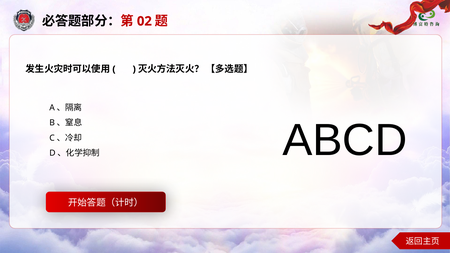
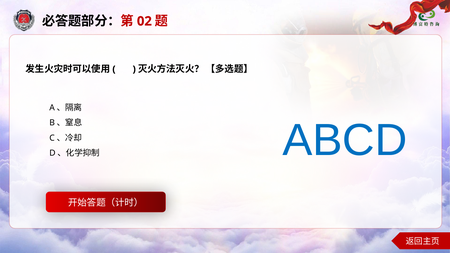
ABCD colour: black -> blue
